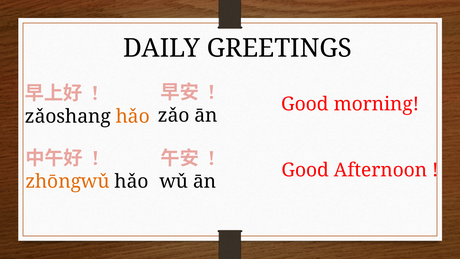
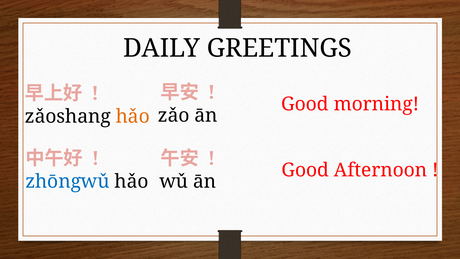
zhōngwǔ colour: orange -> blue
